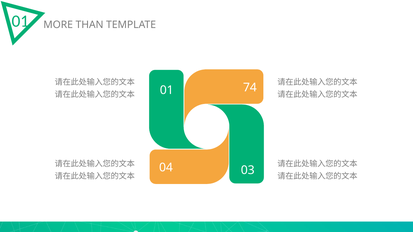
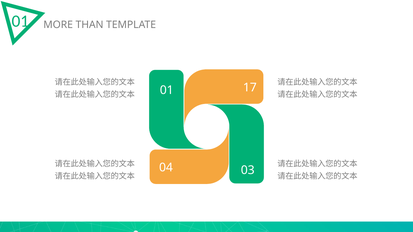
74: 74 -> 17
